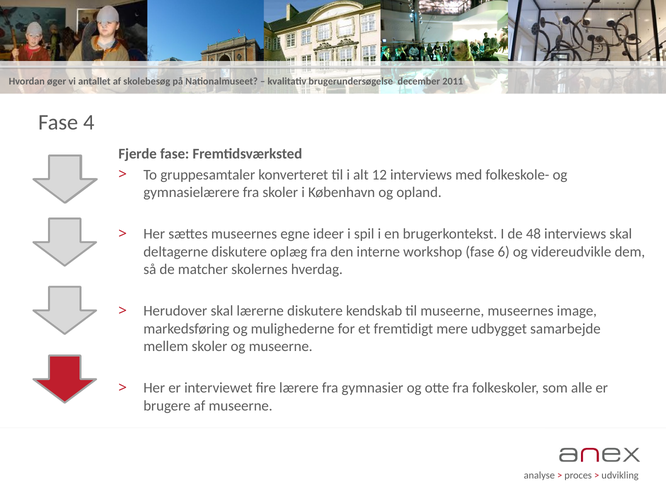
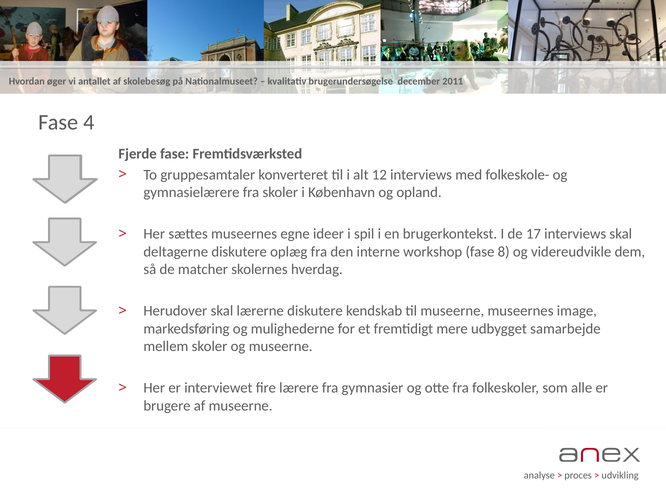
48: 48 -> 17
6: 6 -> 8
